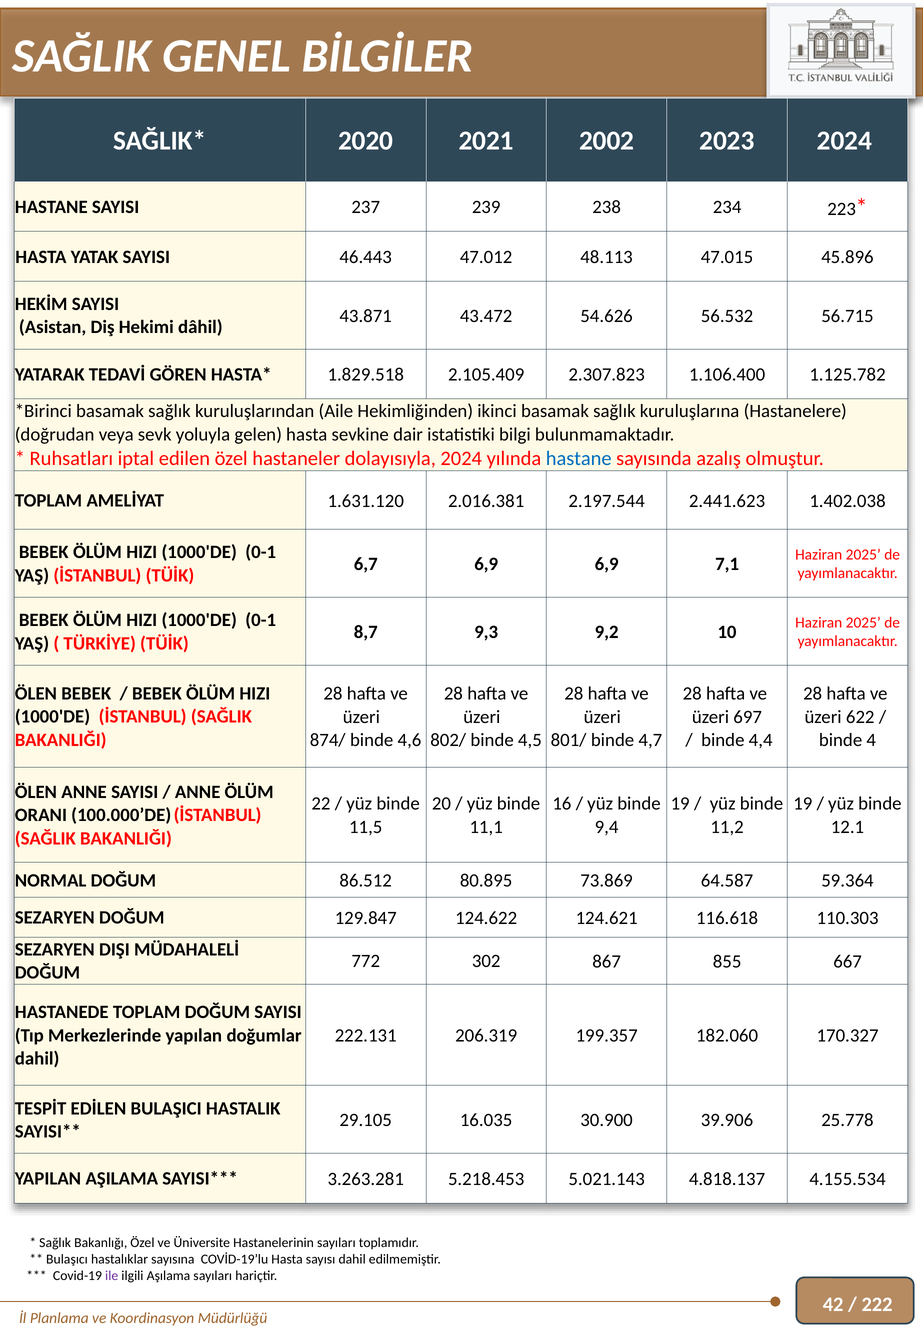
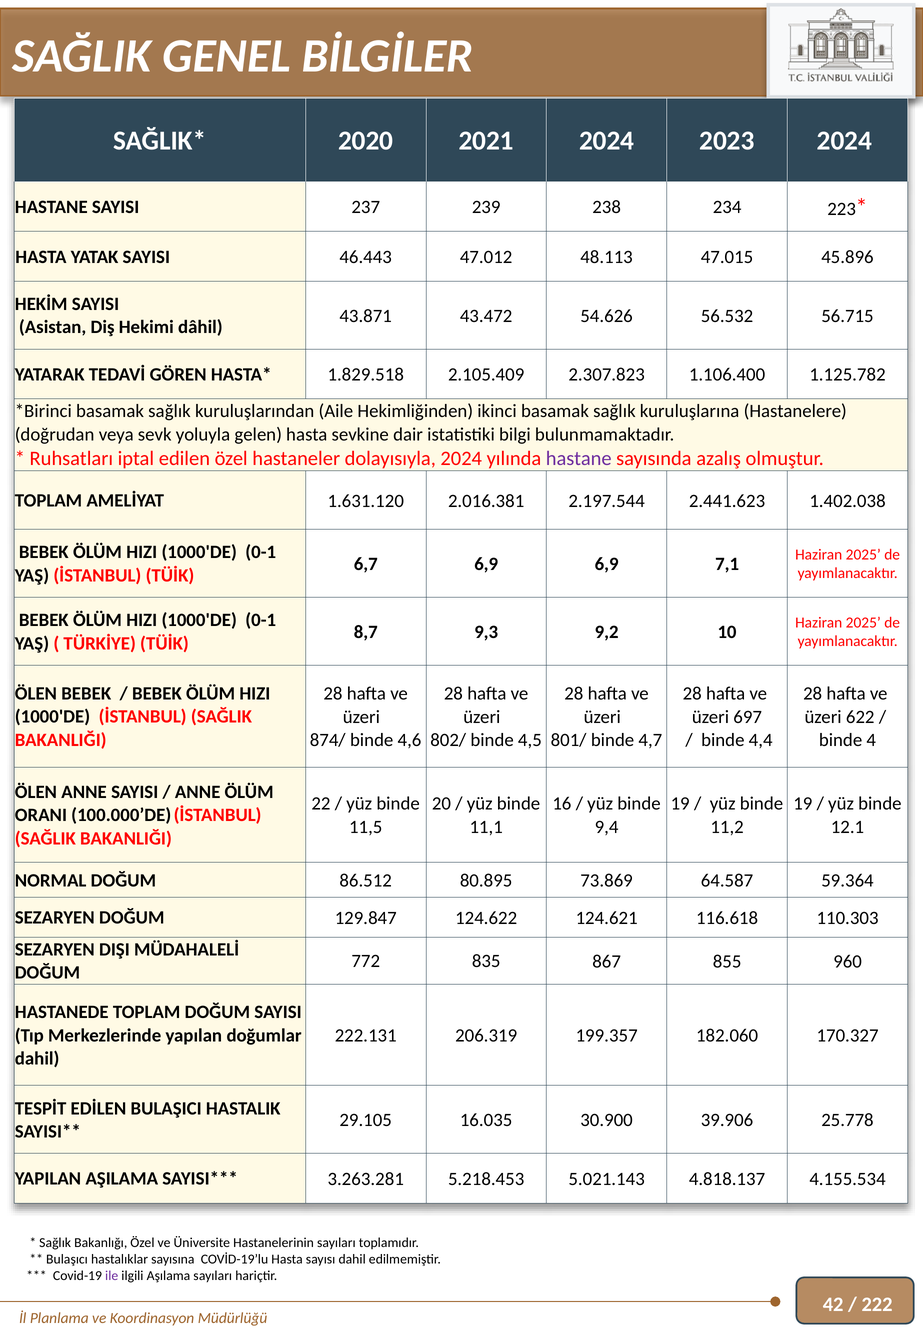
2021 2002: 2002 -> 2024
hastane at (579, 459) colour: blue -> purple
302: 302 -> 835
667: 667 -> 960
